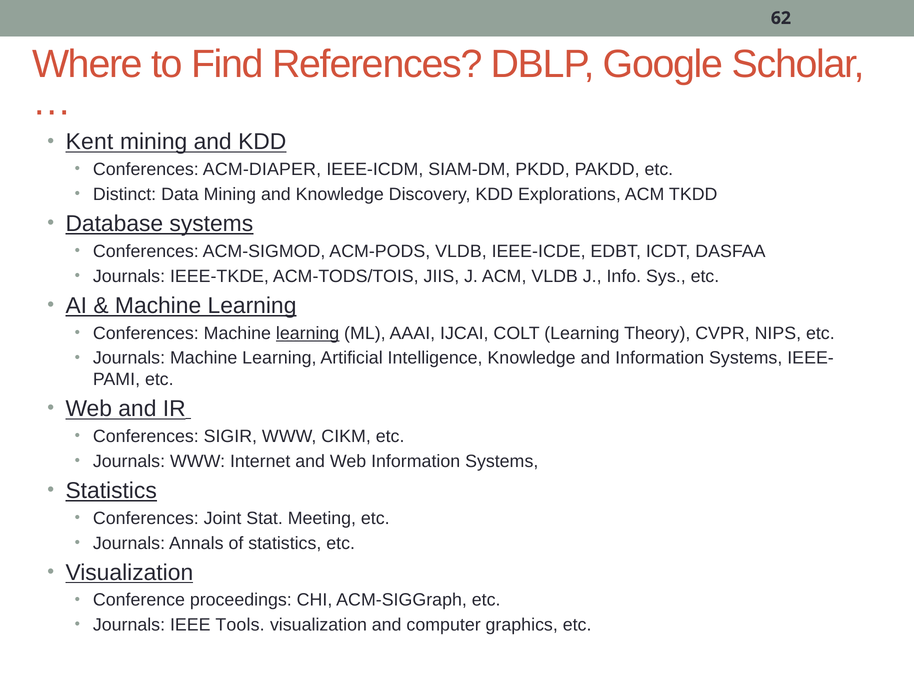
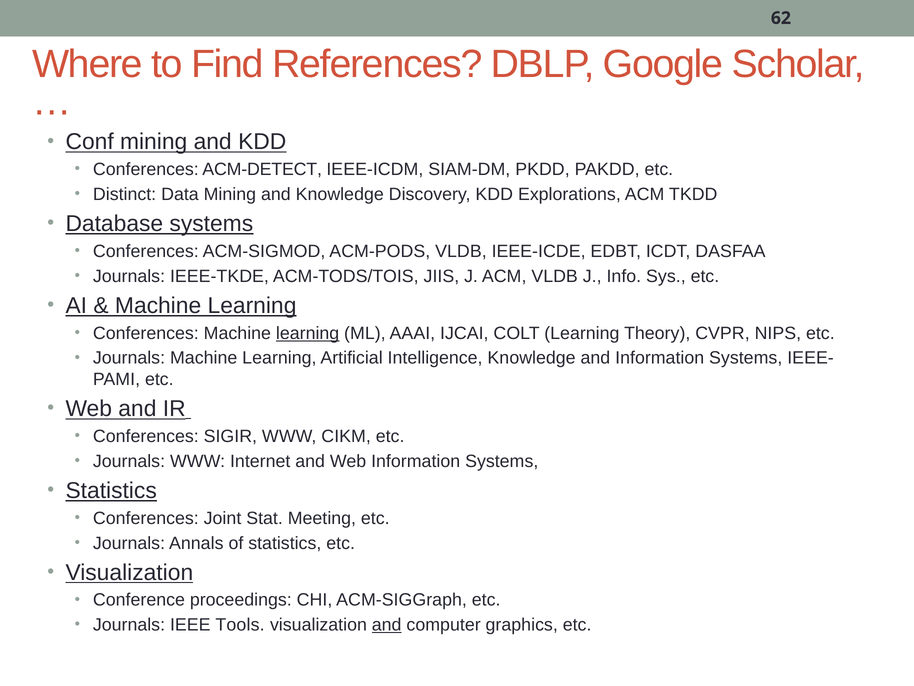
Kent: Kent -> Conf
ACM-DIAPER: ACM-DIAPER -> ACM-DETECT
and at (387, 625) underline: none -> present
